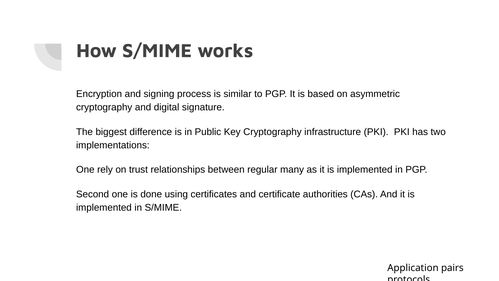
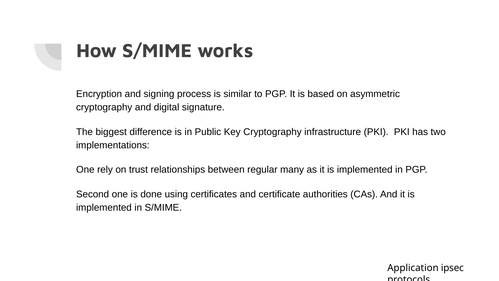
pairs: pairs -> ipsec
